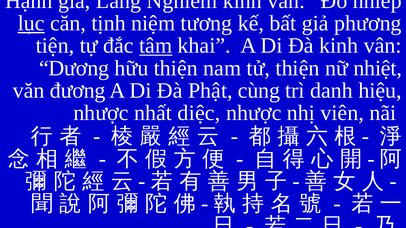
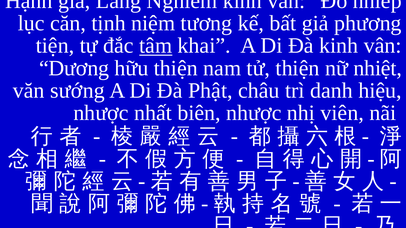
lục underline: present -> none
đương: đương -> sướng
cùng: cùng -> châu
diệc: diệc -> biên
